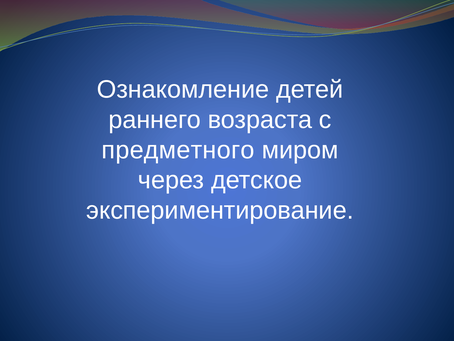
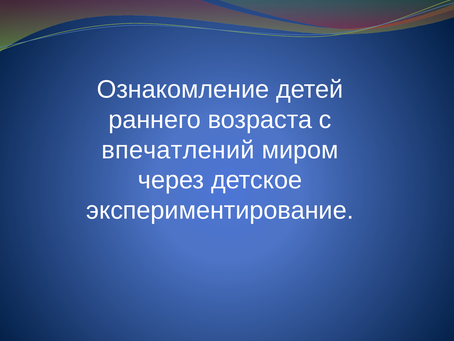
предметного: предметного -> впечатлений
